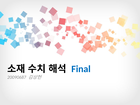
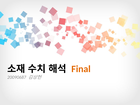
Final colour: blue -> orange
